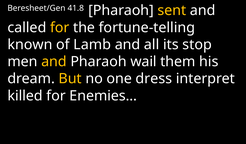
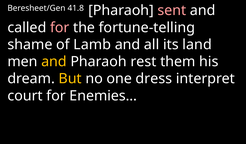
sent colour: yellow -> pink
for at (60, 28) colour: yellow -> pink
known: known -> shame
stop: stop -> land
wail: wail -> rest
killed: killed -> court
